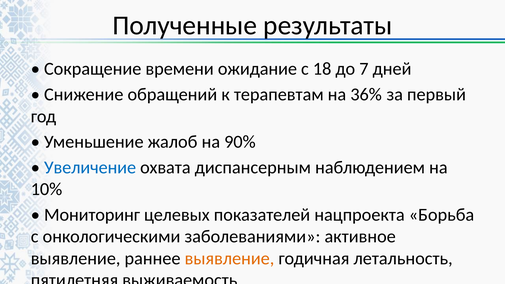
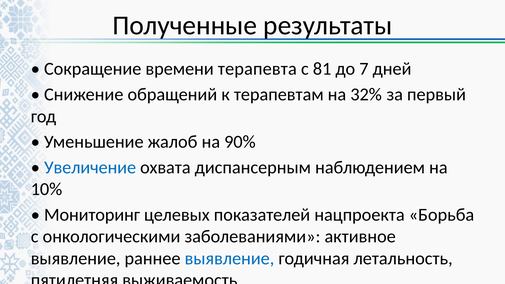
ожидание: ожидание -> терапевта
18: 18 -> 81
36%: 36% -> 32%
выявление at (229, 259) colour: orange -> blue
